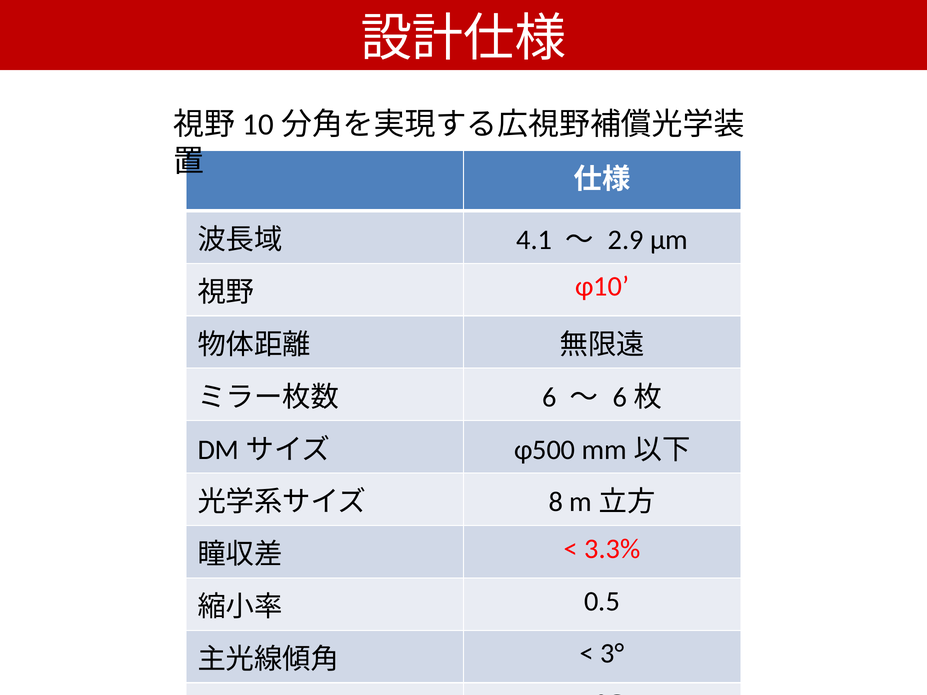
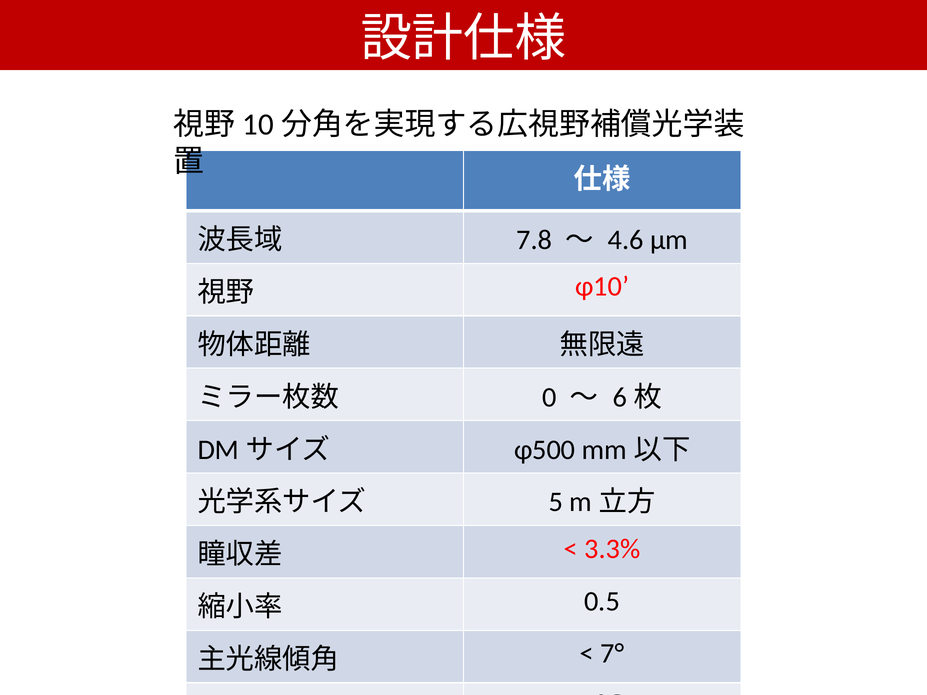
4.1: 4.1 -> 7.8
2.9: 2.9 -> 4.6
6 at (550, 397): 6 -> 0
8: 8 -> 5
3°: 3° -> 7°
